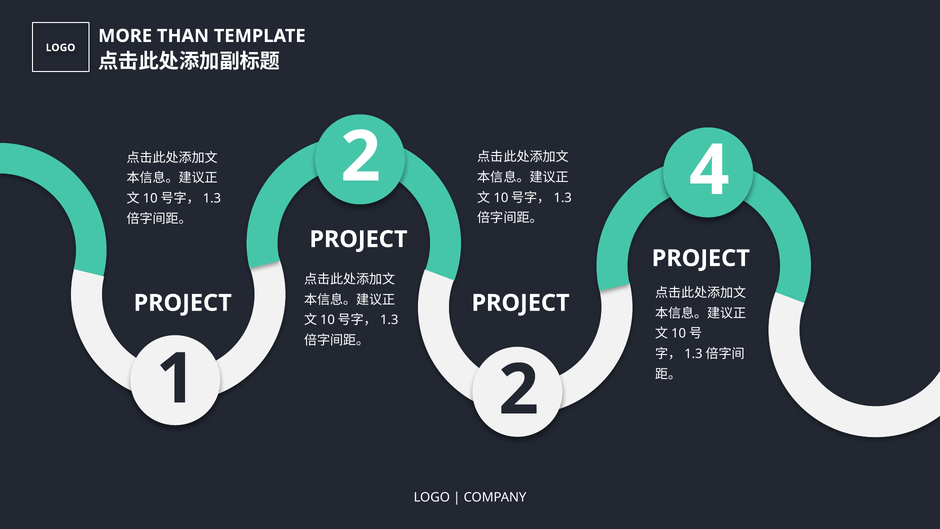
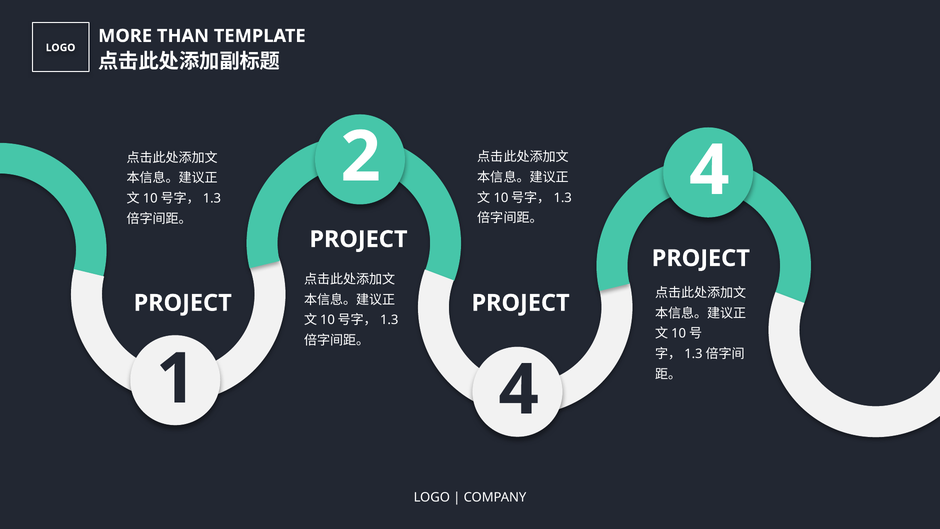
1 2: 2 -> 4
